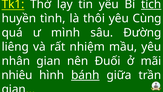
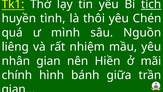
Cùng: Cùng -> Chén
Đường: Đường -> Nguồn
Đuối: Đuối -> Hiền
nhiêu: nhiêu -> chính
bánh underline: present -> none
